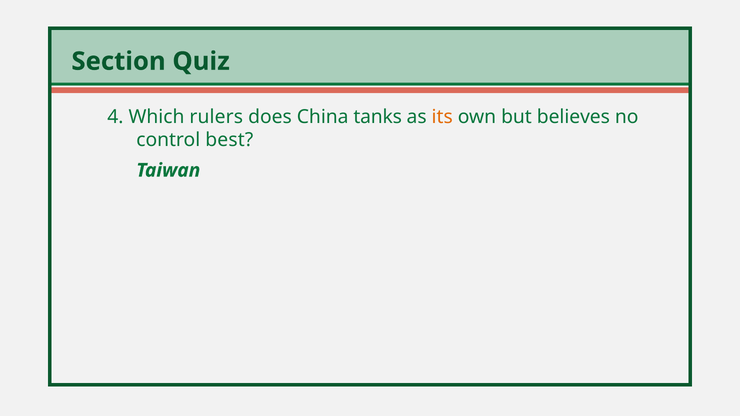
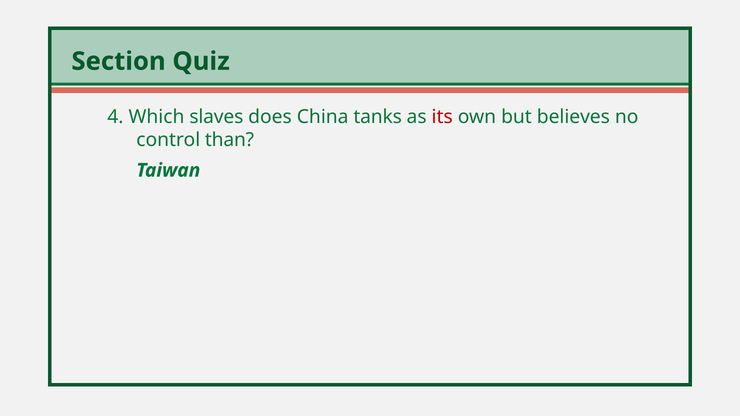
rulers: rulers -> slaves
its colour: orange -> red
best: best -> than
